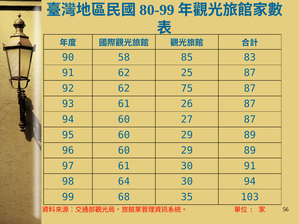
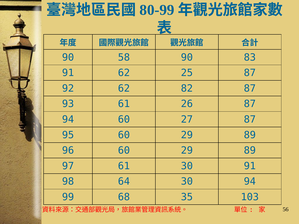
58 85: 85 -> 90
75: 75 -> 82
